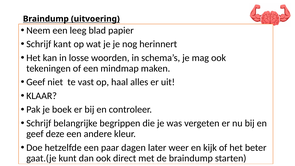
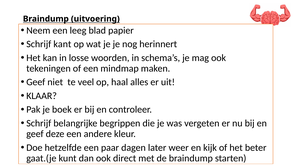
vast: vast -> veel
